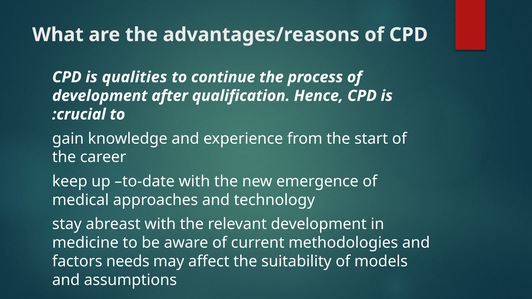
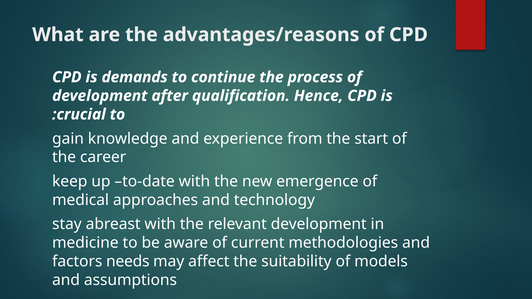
qualities: qualities -> demands
